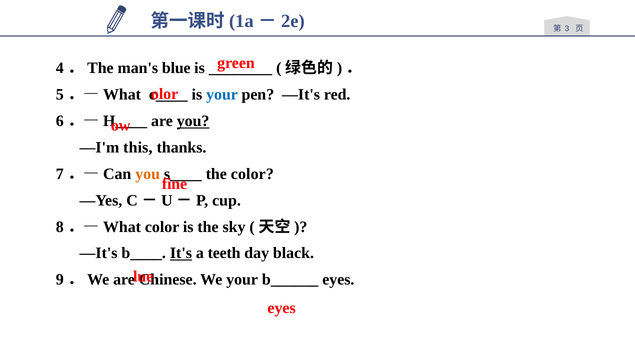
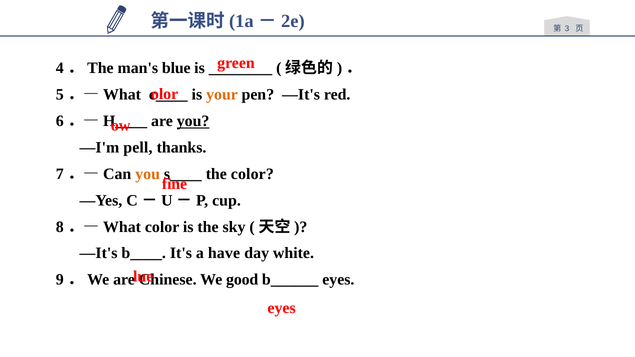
your at (222, 95) colour: blue -> orange
this: this -> pell
It's underline: present -> none
teeth: teeth -> have
black: black -> white
We your: your -> good
